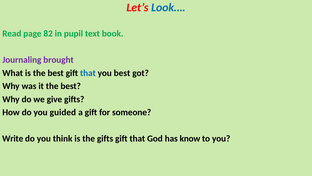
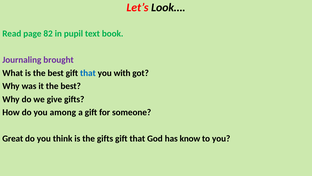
Look… colour: blue -> black
you best: best -> with
guided: guided -> among
Write: Write -> Great
